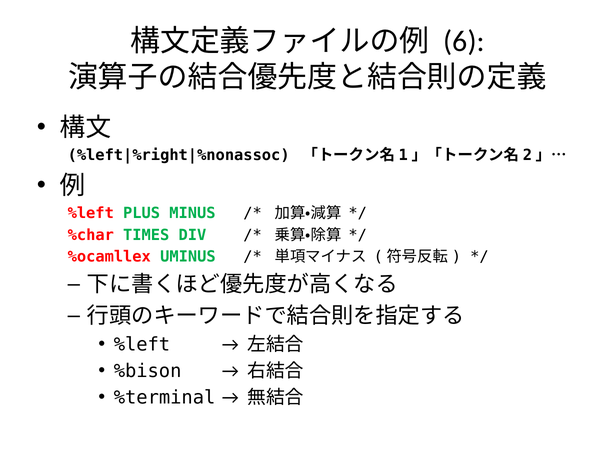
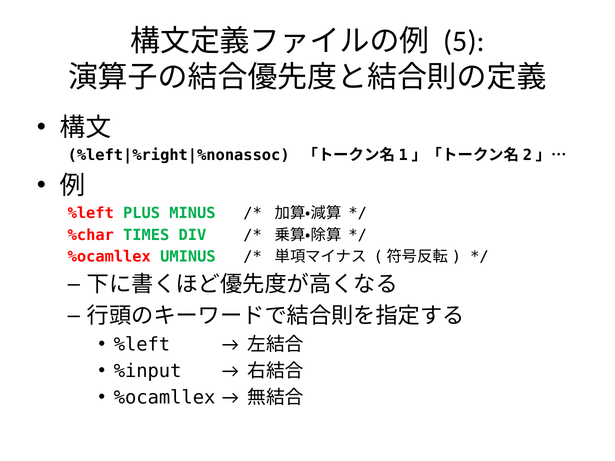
6: 6 -> 5
%bison: %bison -> %input
%terminal at (165, 398): %terminal -> %ocamllex
